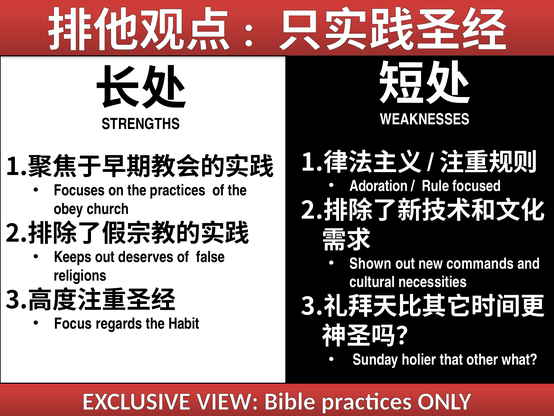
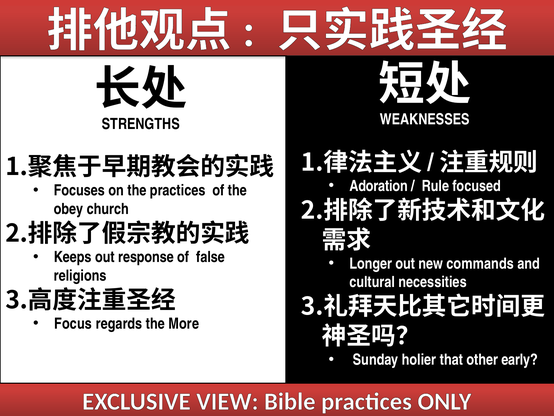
deserves: deserves -> response
Shown: Shown -> Longer
Habit: Habit -> More
what: what -> early
